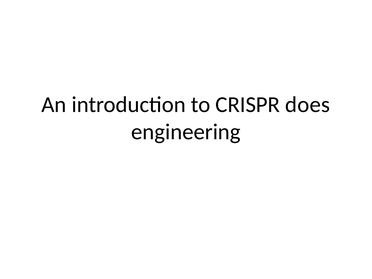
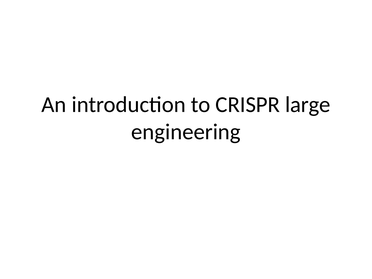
does: does -> large
